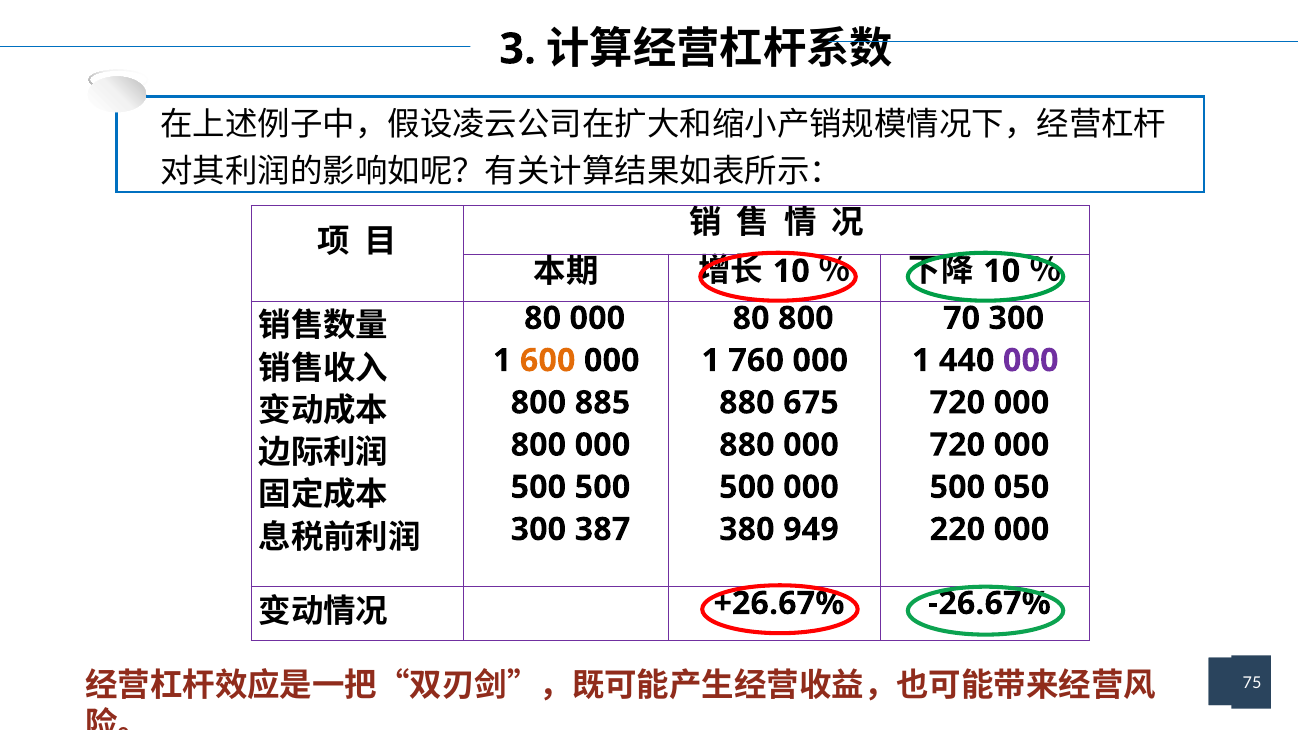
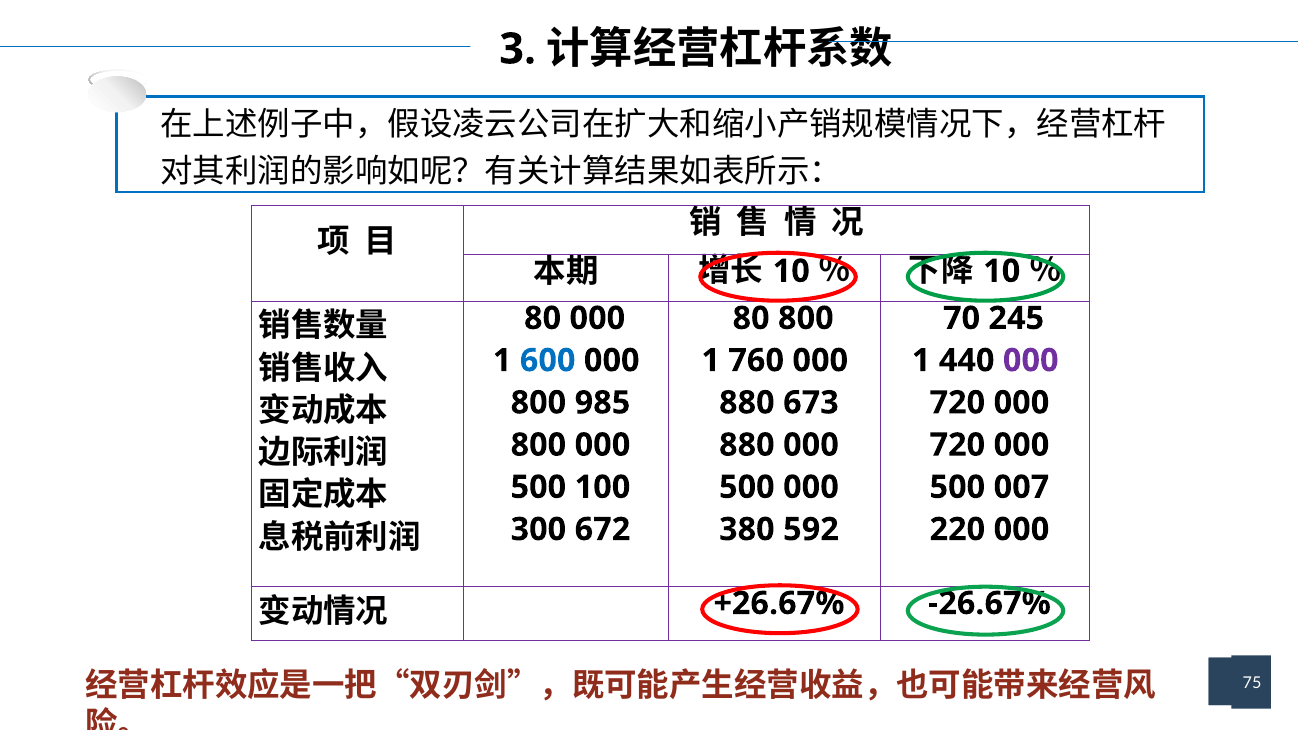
70 300: 300 -> 245
600 colour: orange -> blue
885: 885 -> 985
675: 675 -> 673
500 500: 500 -> 100
050: 050 -> 007
387: 387 -> 672
949: 949 -> 592
